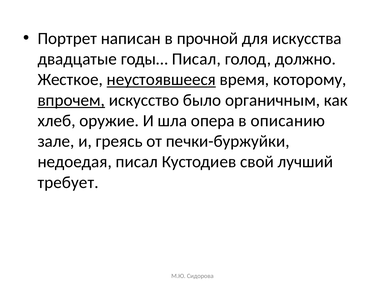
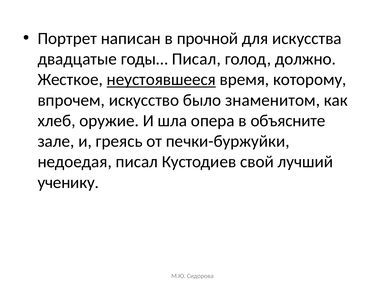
впрочем underline: present -> none
органичным: органичным -> знаменитом
описанию: описанию -> объясните
требует: требует -> ученику
